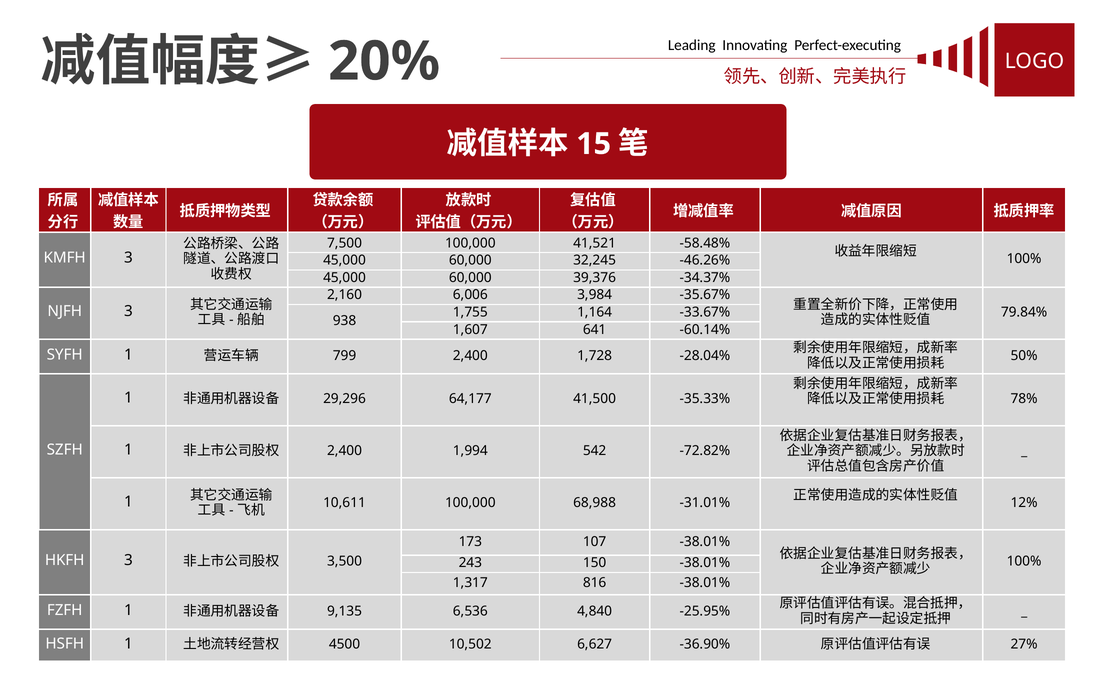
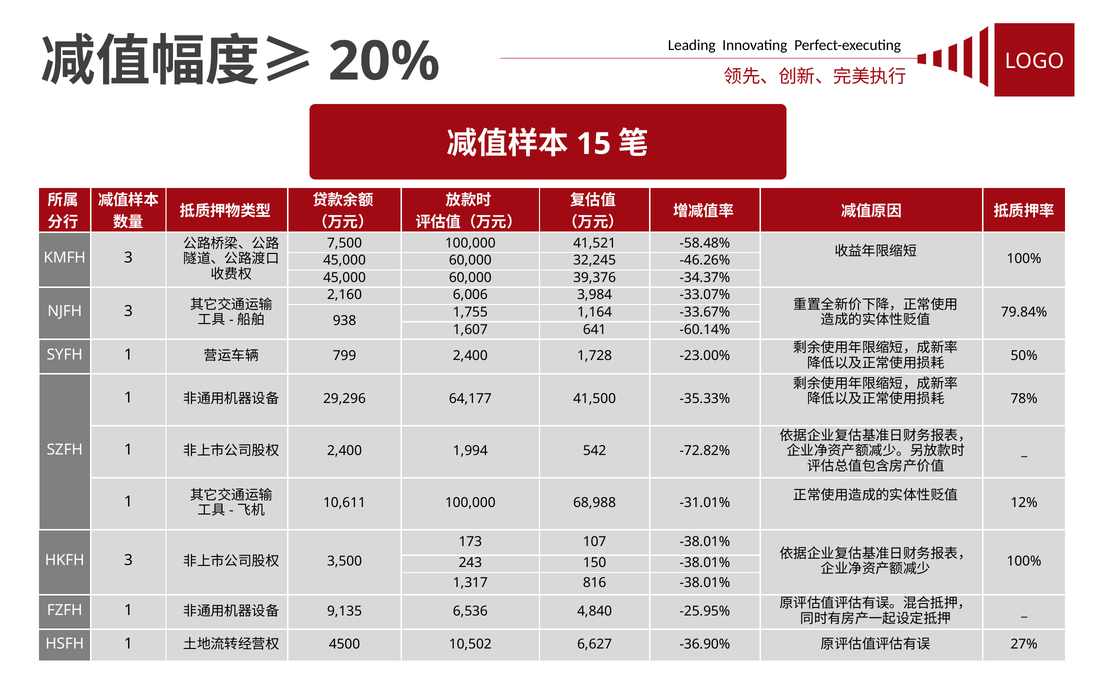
-35.67%: -35.67% -> -33.07%
-28.04%: -28.04% -> -23.00%
